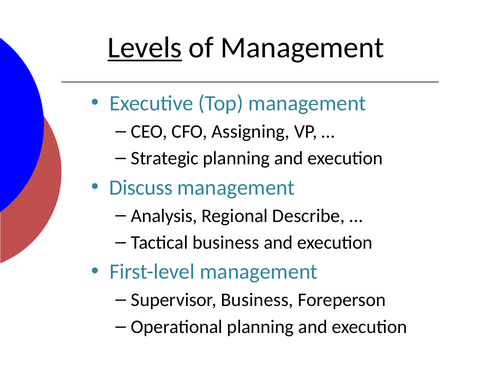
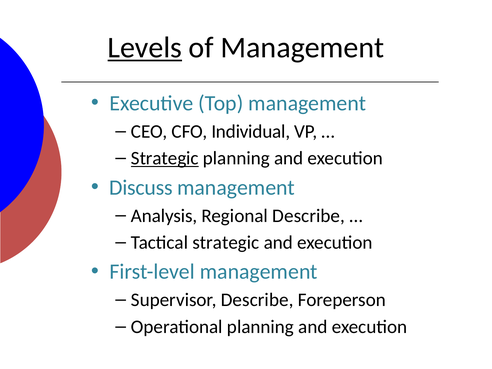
Assigning: Assigning -> Individual
Strategic at (165, 158) underline: none -> present
Tactical business: business -> strategic
Supervisor Business: Business -> Describe
